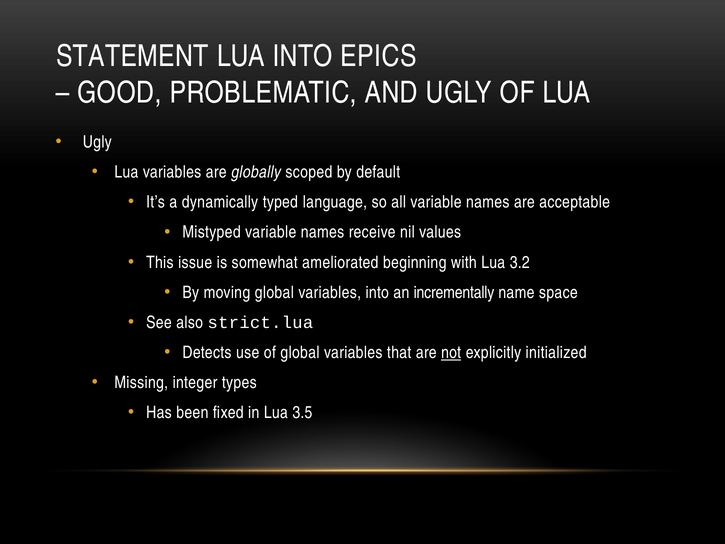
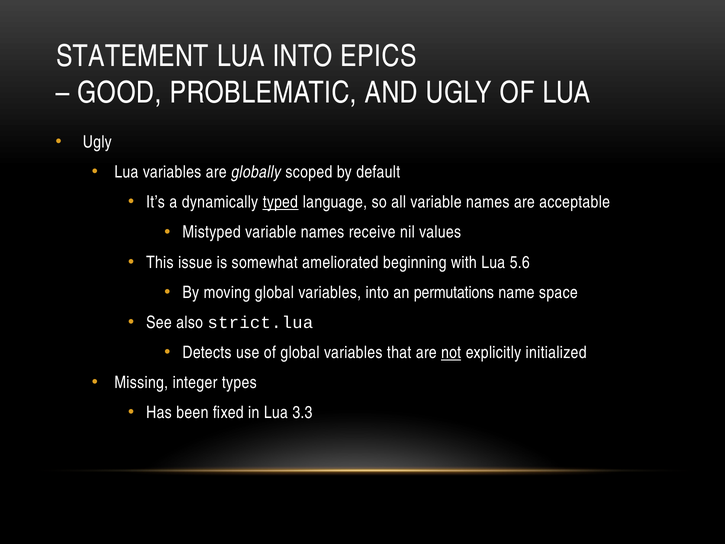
typed underline: none -> present
3.2: 3.2 -> 5.6
incrementally: incrementally -> permutations
3.5: 3.5 -> 3.3
